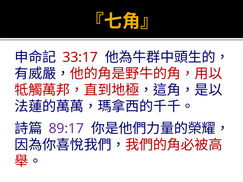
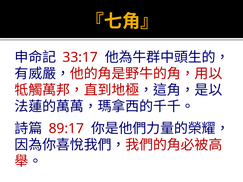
89:17 colour: purple -> red
